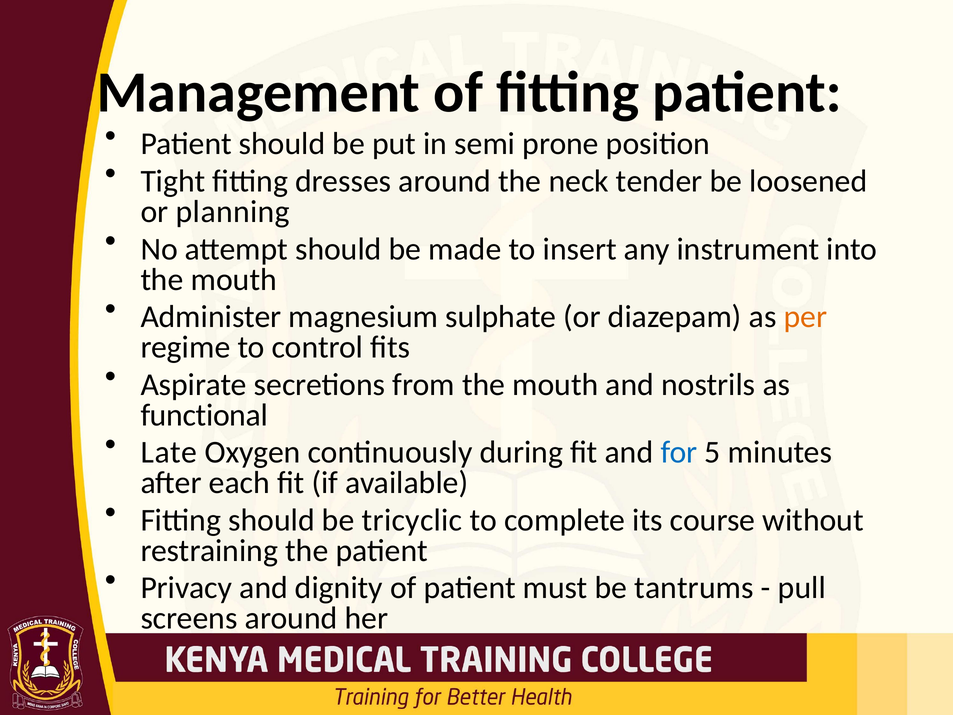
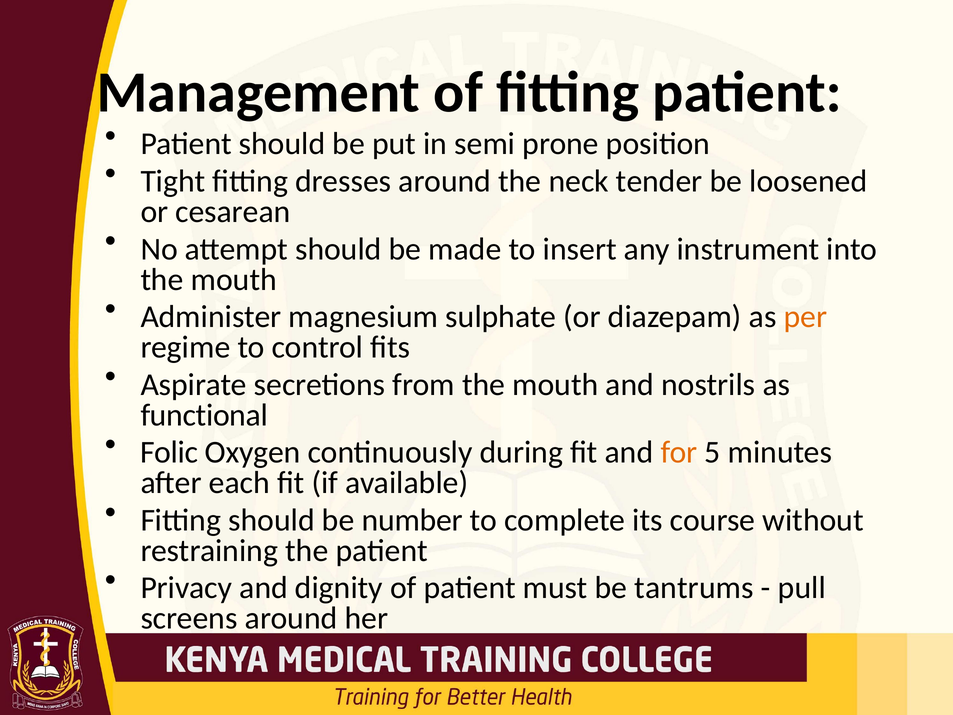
planning: planning -> cesarean
Late: Late -> Folic
for colour: blue -> orange
tricyclic: tricyclic -> number
